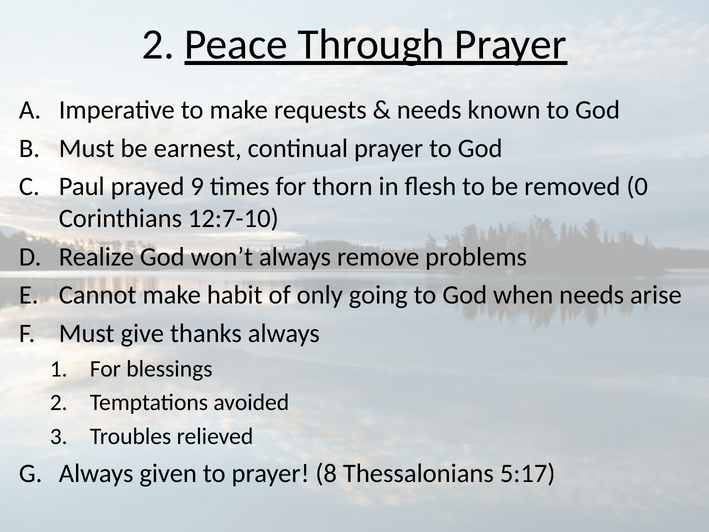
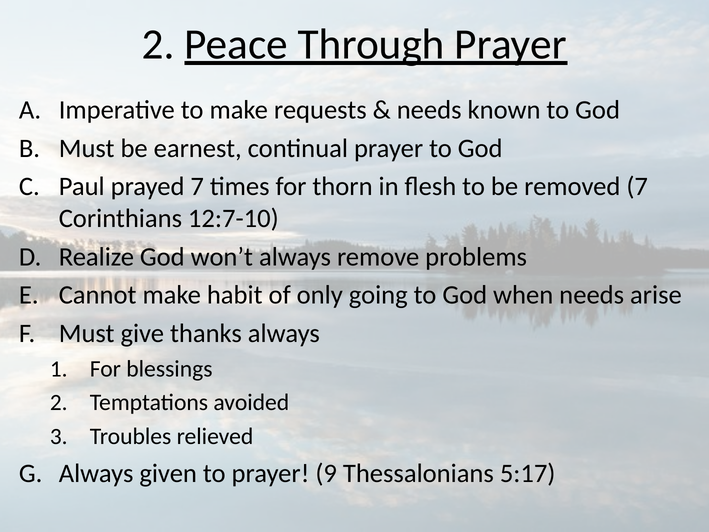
prayed 9: 9 -> 7
removed 0: 0 -> 7
8: 8 -> 9
